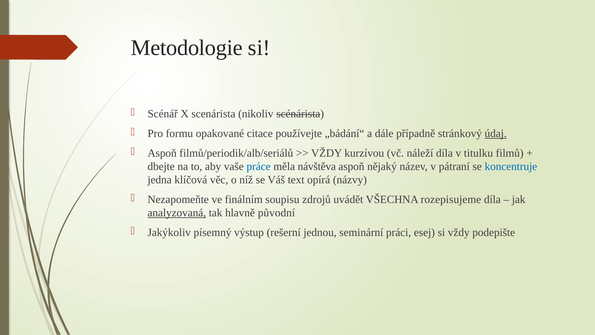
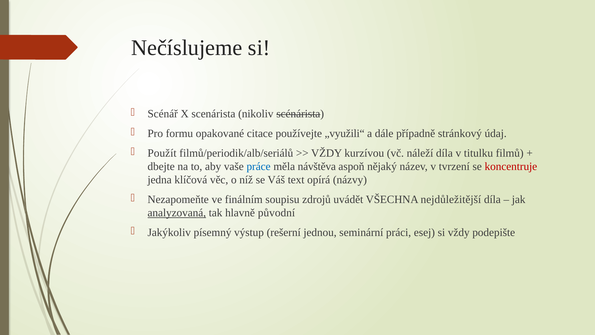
Metodologie: Metodologie -> Nečíslujeme
„bádání“: „bádání“ -> „využili“
údaj underline: present -> none
Aspoň at (162, 153): Aspoň -> Použít
pátraní: pátraní -> tvrzení
koncentruje colour: blue -> red
rozepisujeme: rozepisujeme -> nejdůležitější
